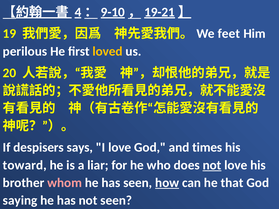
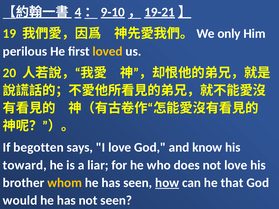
feet: feet -> only
despisers: despisers -> begotten
times: times -> know
not at (212, 165) underline: present -> none
whom colour: pink -> yellow
saying: saying -> would
